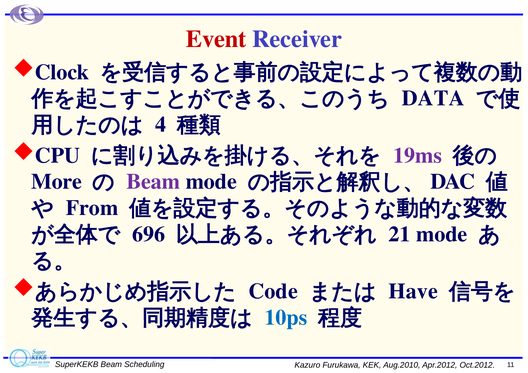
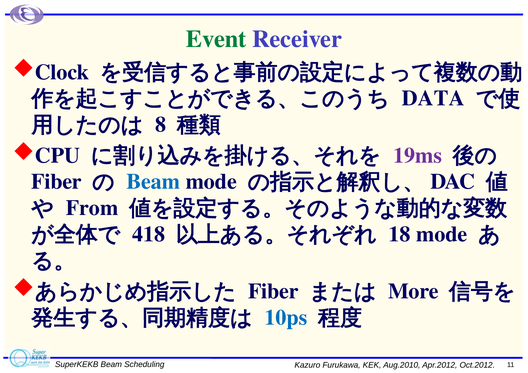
Event colour: red -> green
4: 4 -> 8
More at (57, 182): More -> Fiber
Beam at (153, 182) colour: purple -> blue
696: 696 -> 418
21: 21 -> 18
Code at (273, 292): Code -> Fiber
Have: Have -> More
